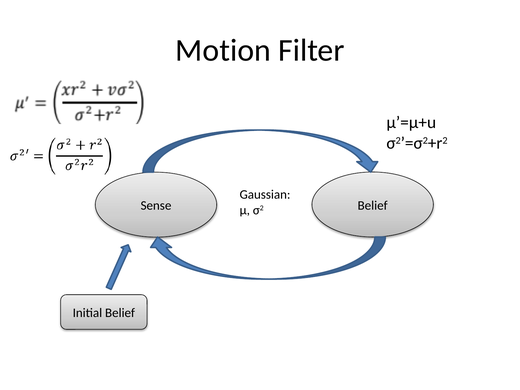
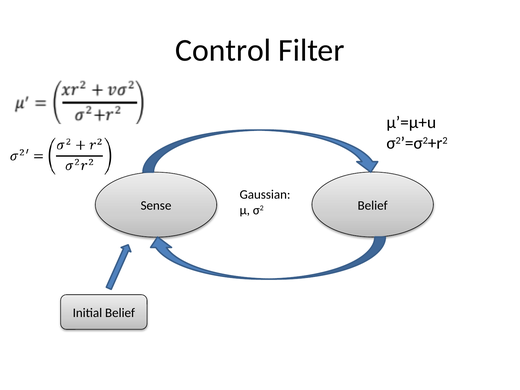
Motion: Motion -> Control
